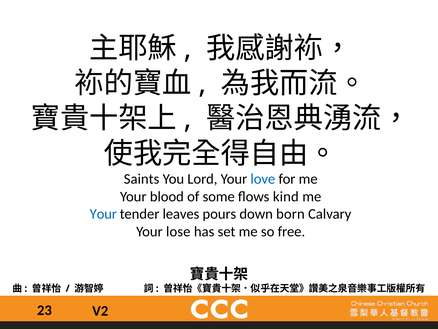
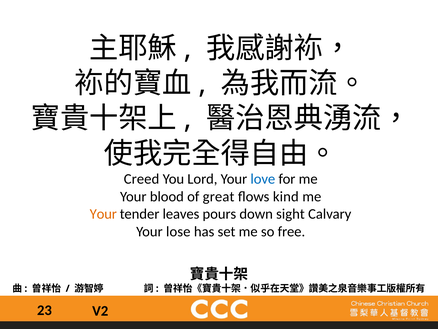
Saints: Saints -> Creed
some: some -> great
Your at (103, 214) colour: blue -> orange
born: born -> sight
